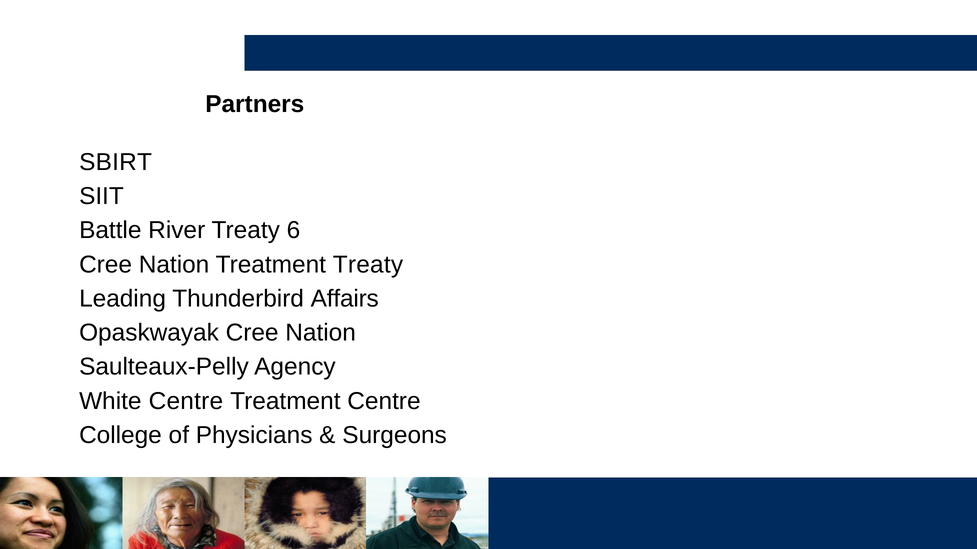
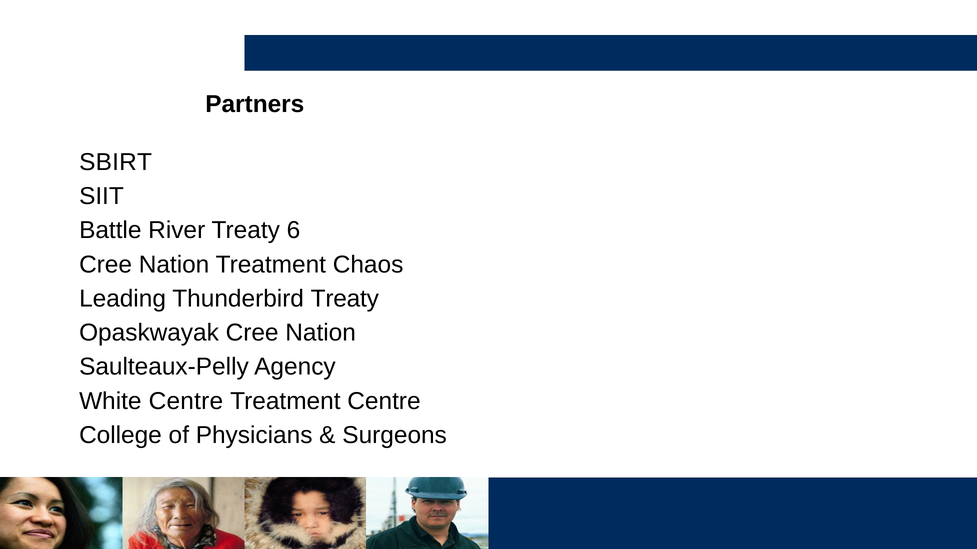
Treatment Treaty: Treaty -> Chaos
Thunderbird Affairs: Affairs -> Treaty
